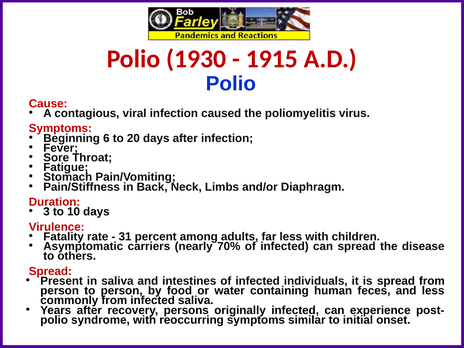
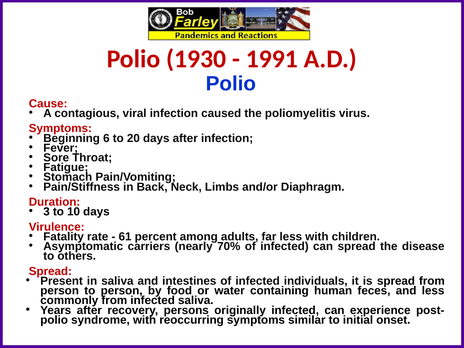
1915: 1915 -> 1991
31: 31 -> 61
